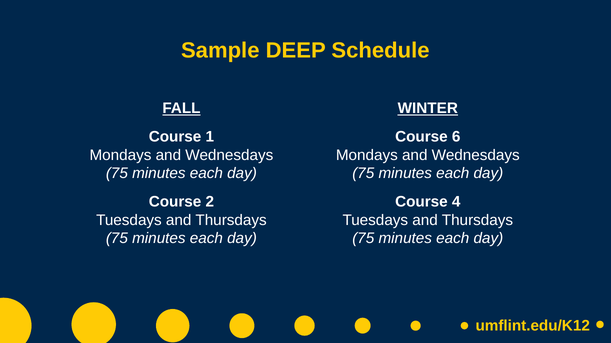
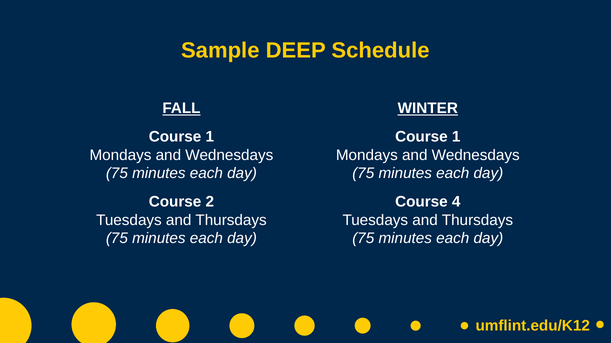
6 at (456, 137): 6 -> 1
